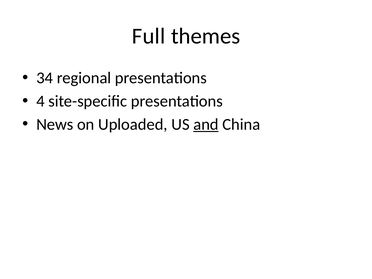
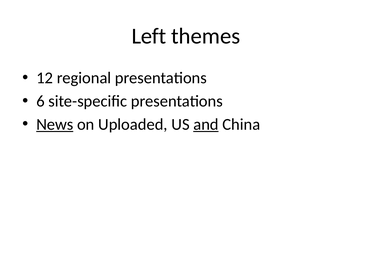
Full: Full -> Left
34: 34 -> 12
4: 4 -> 6
News underline: none -> present
